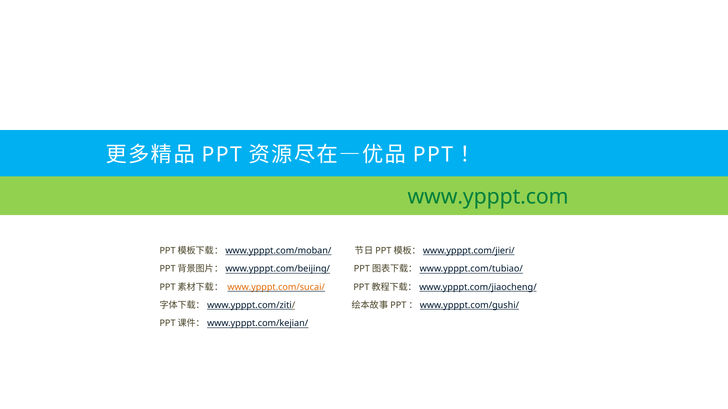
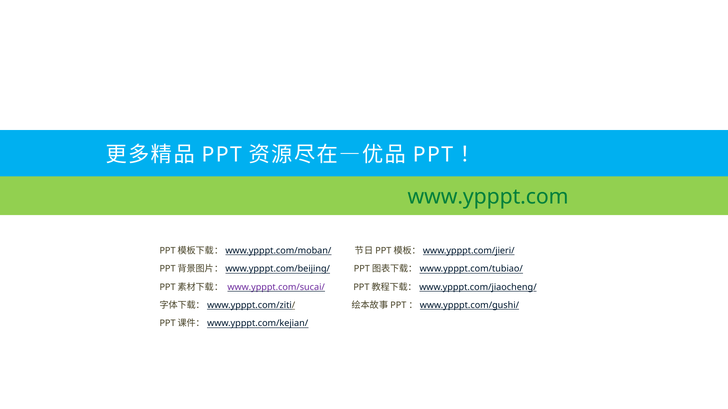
www.ypppt.com/sucai/ colour: orange -> purple
